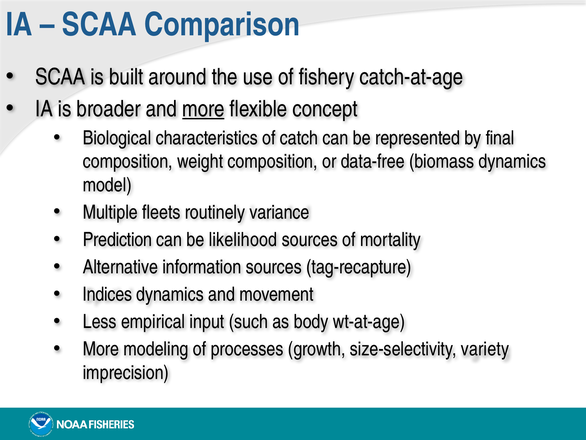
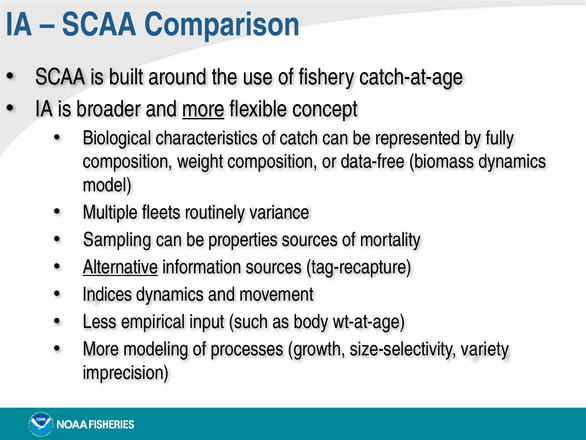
final: final -> fully
Prediction: Prediction -> Sampling
likelihood: likelihood -> properties
Alternative underline: none -> present
